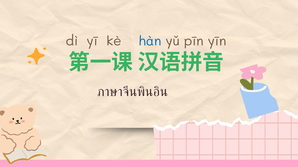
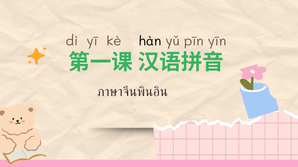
hàn colour: blue -> black
